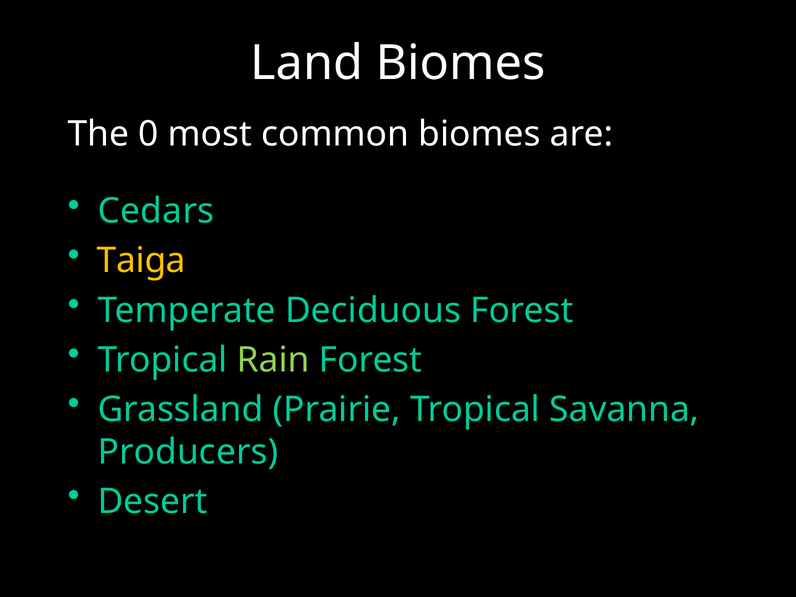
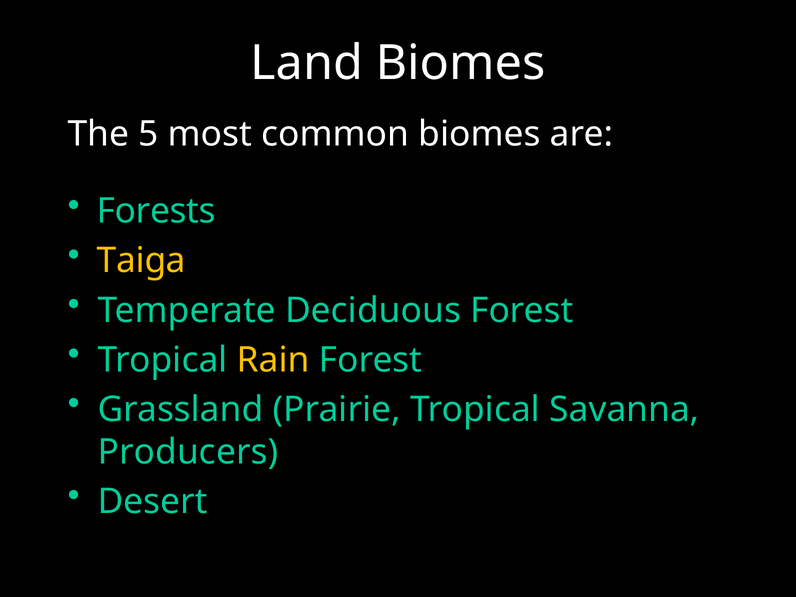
0: 0 -> 5
Cedars: Cedars -> Forests
Rain colour: light green -> yellow
